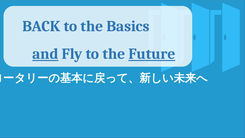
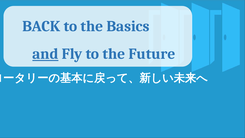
Future underline: present -> none
